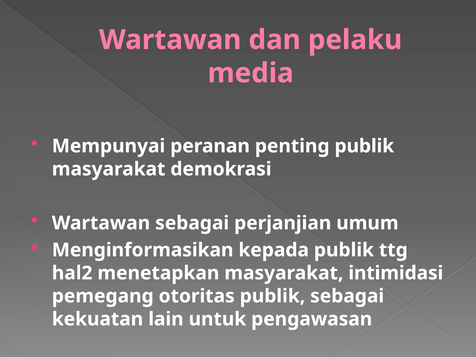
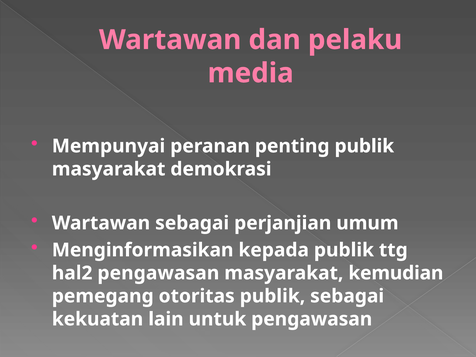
hal2 menetapkan: menetapkan -> pengawasan
intimidasi: intimidasi -> kemudian
